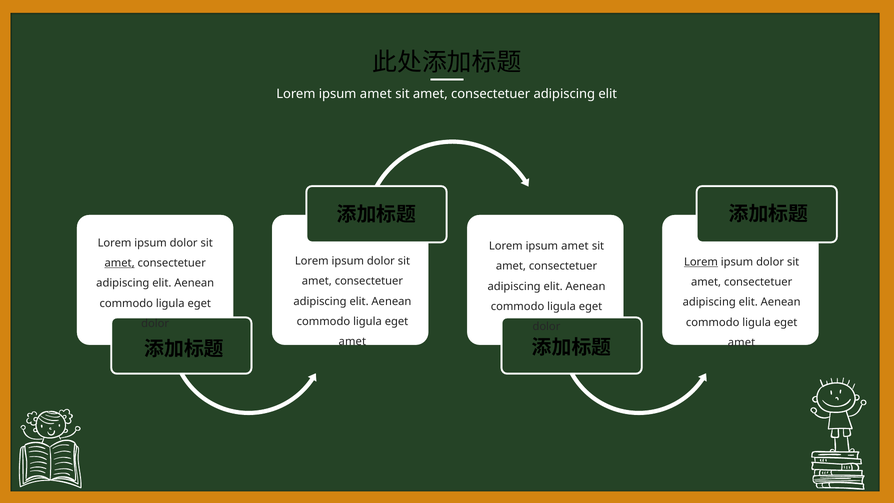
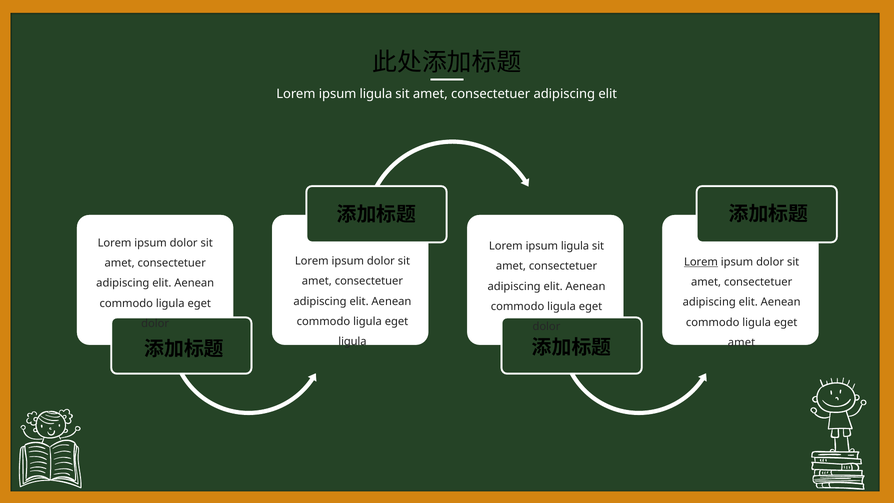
amet at (376, 94): amet -> ligula
amet at (575, 246): amet -> ligula
amet at (120, 263) underline: present -> none
amet at (352, 342): amet -> ligula
